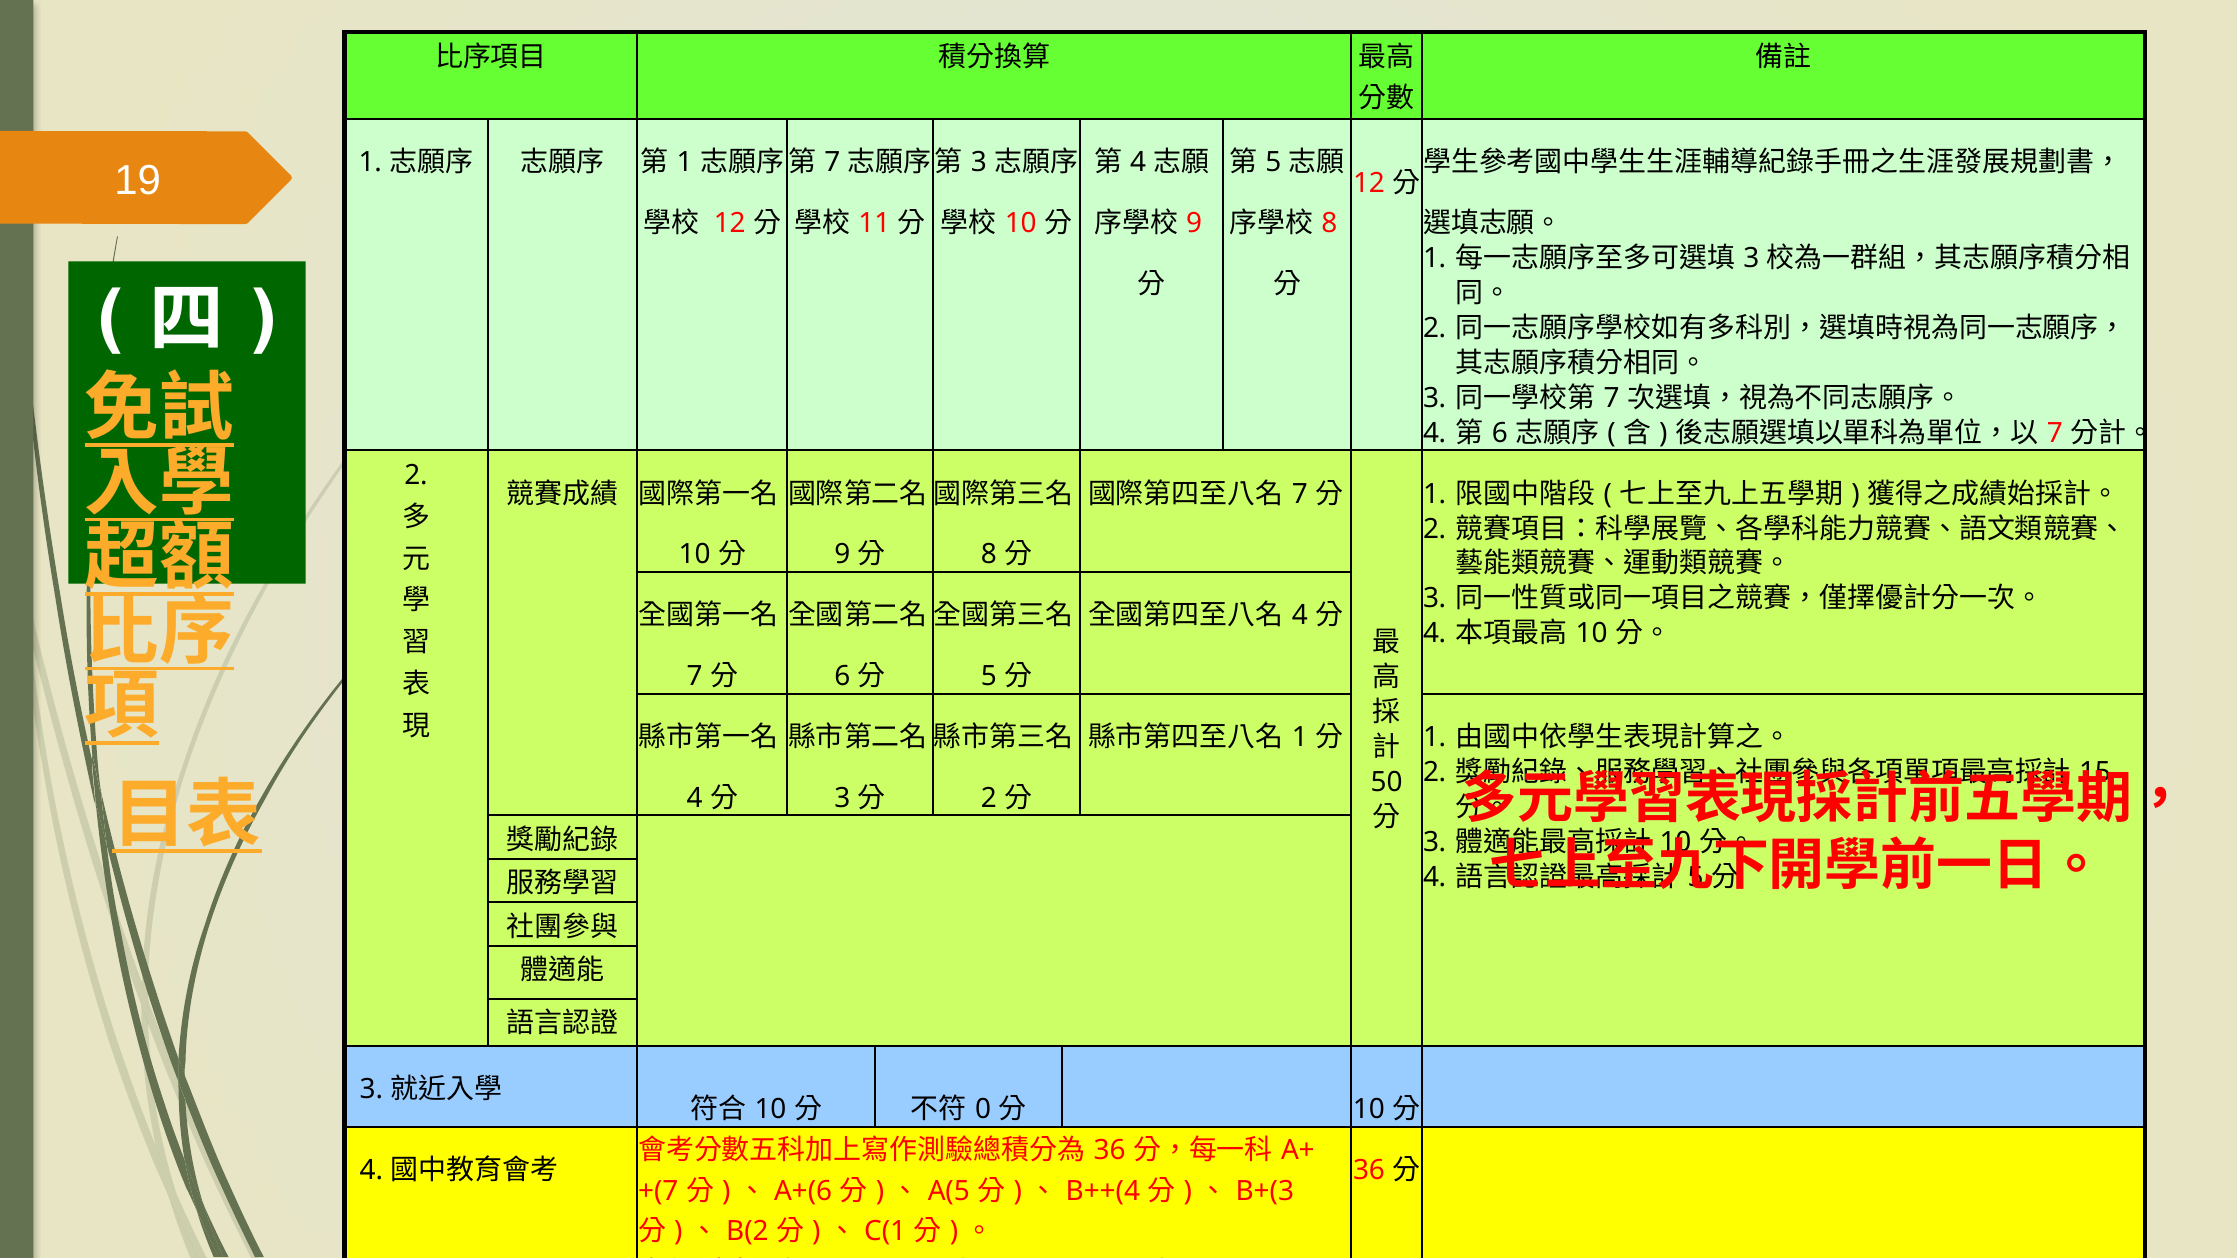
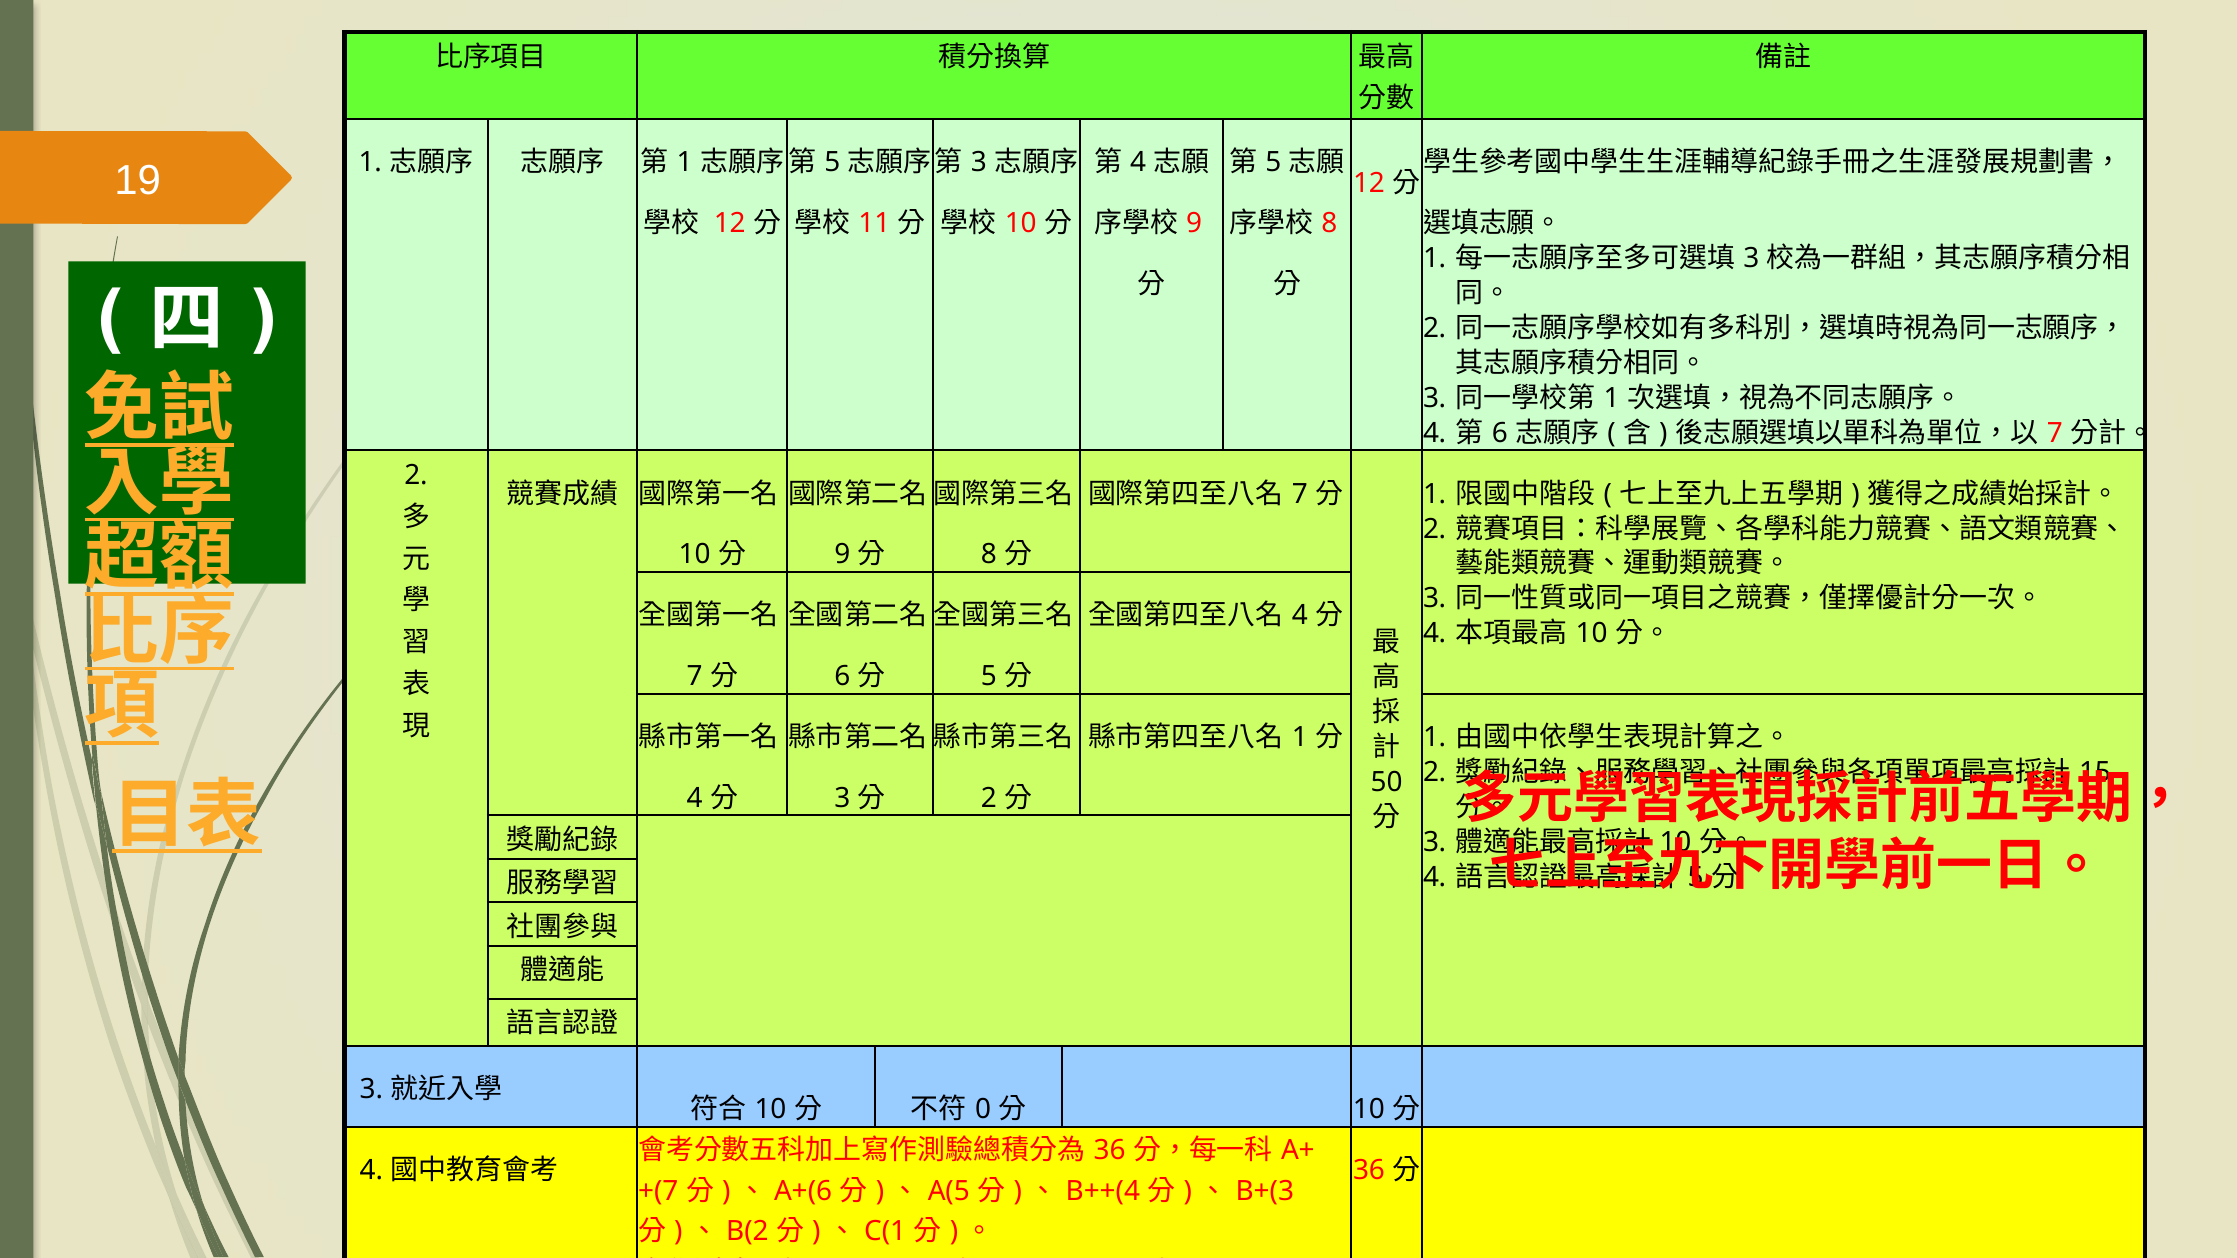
7 at (832, 163): 7 -> 5
7 at (1612, 398): 7 -> 1
